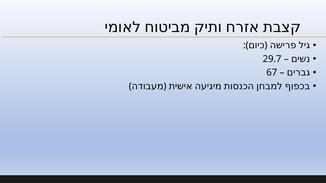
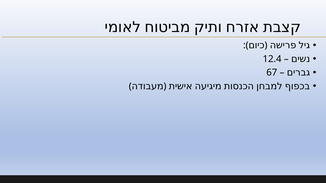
29.7: 29.7 -> 12.4
